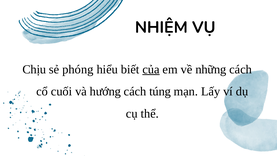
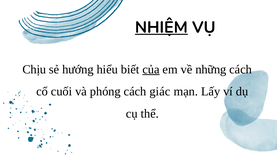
NHIỆM underline: none -> present
phóng: phóng -> hướng
hướng: hướng -> phóng
túng: túng -> giác
